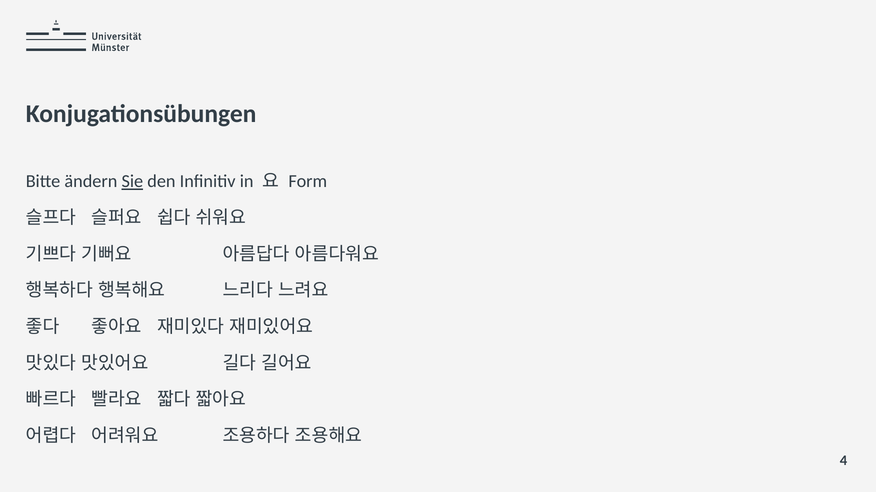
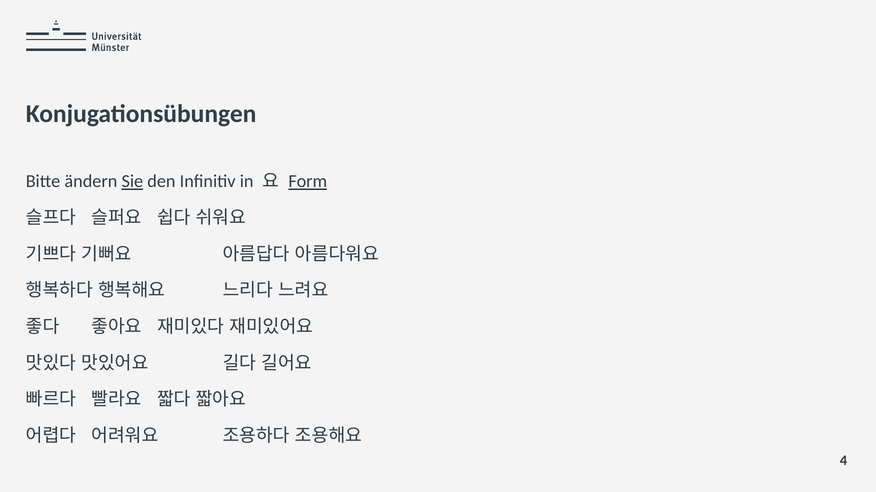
Form underline: none -> present
